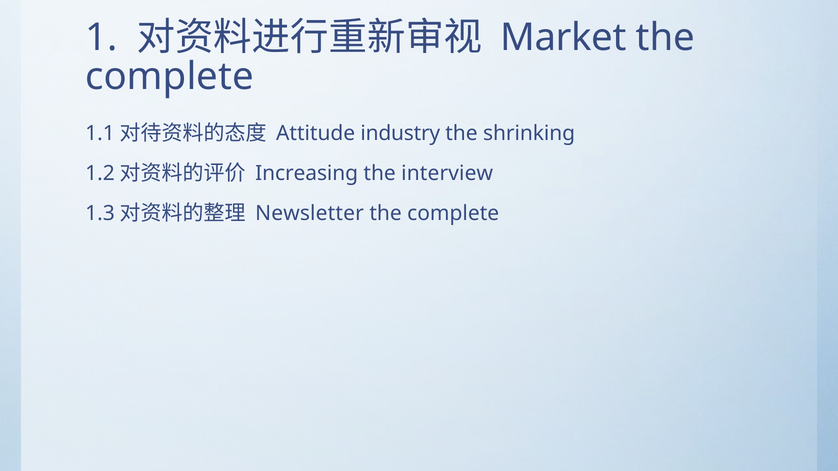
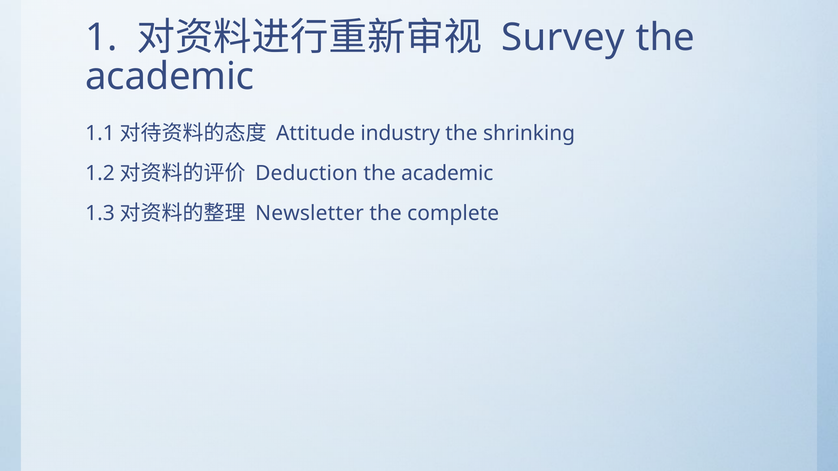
Market: Market -> Survey
complete at (169, 77): complete -> academic
Increasing: Increasing -> Deduction
interview at (447, 174): interview -> academic
